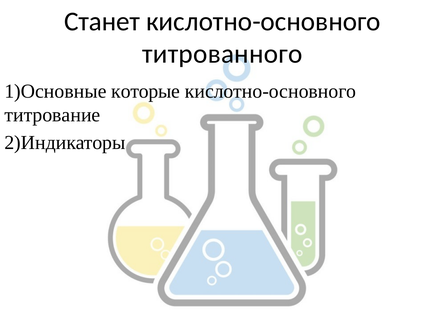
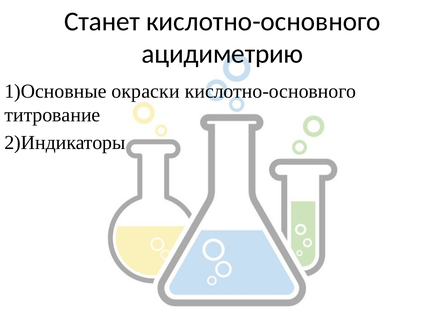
титрованного: титрованного -> ацидиметрию
которые: которые -> окраски
